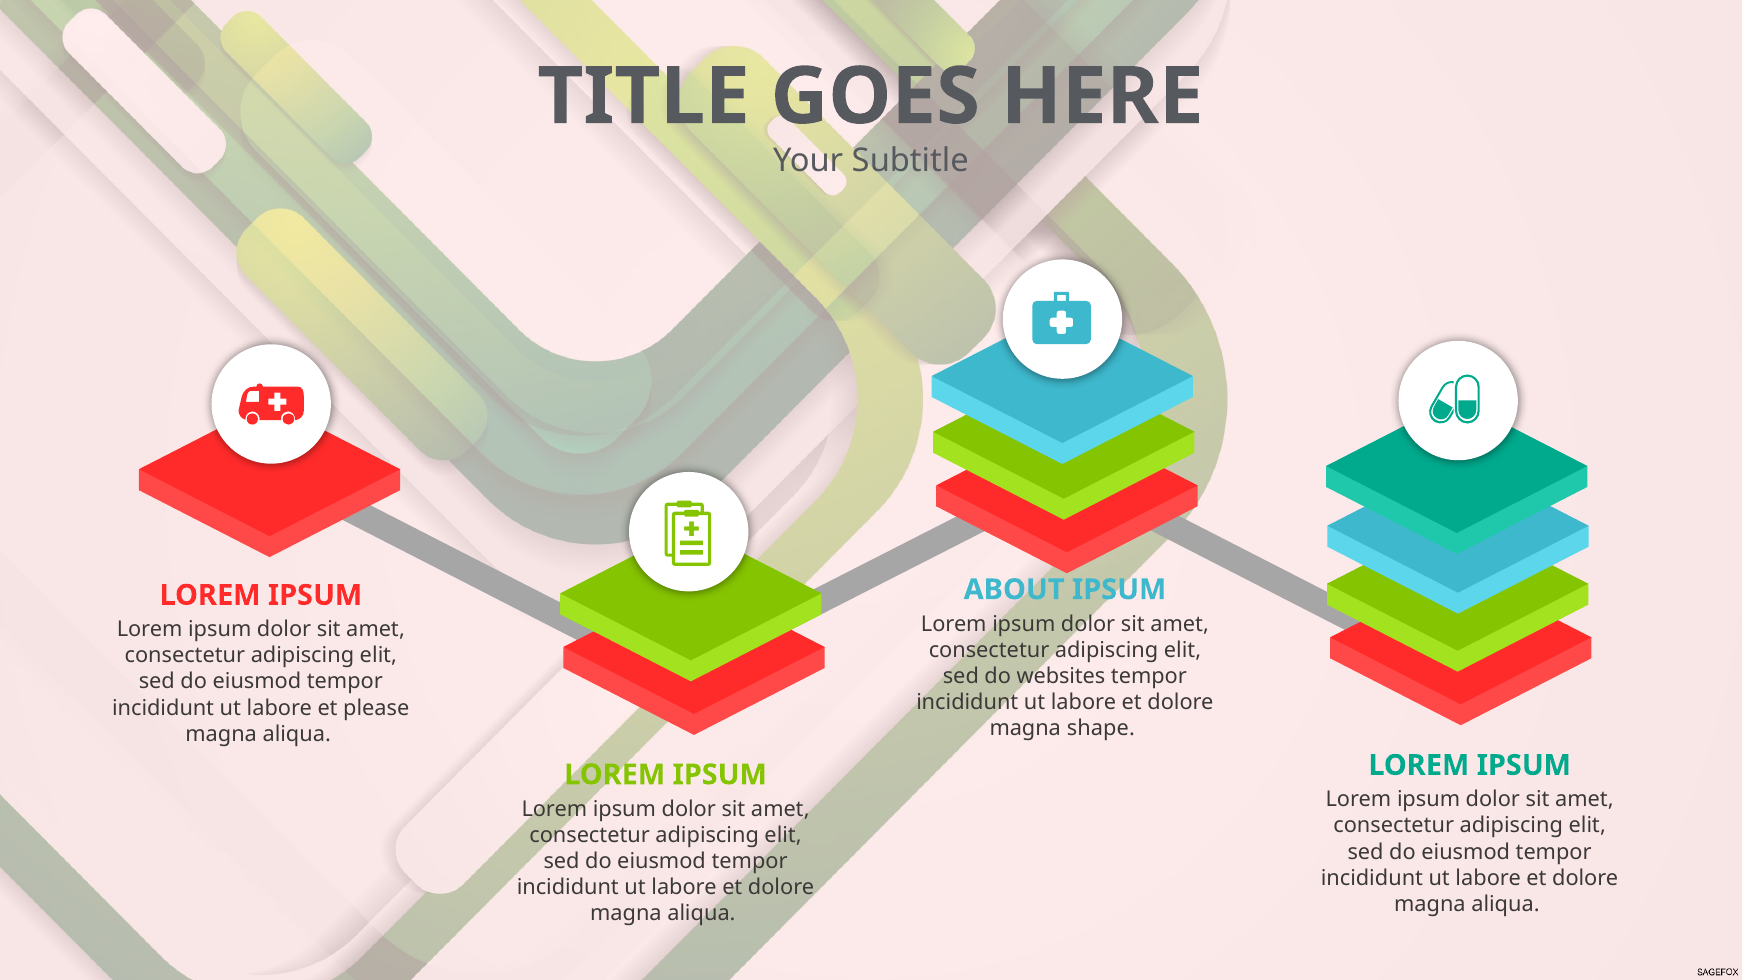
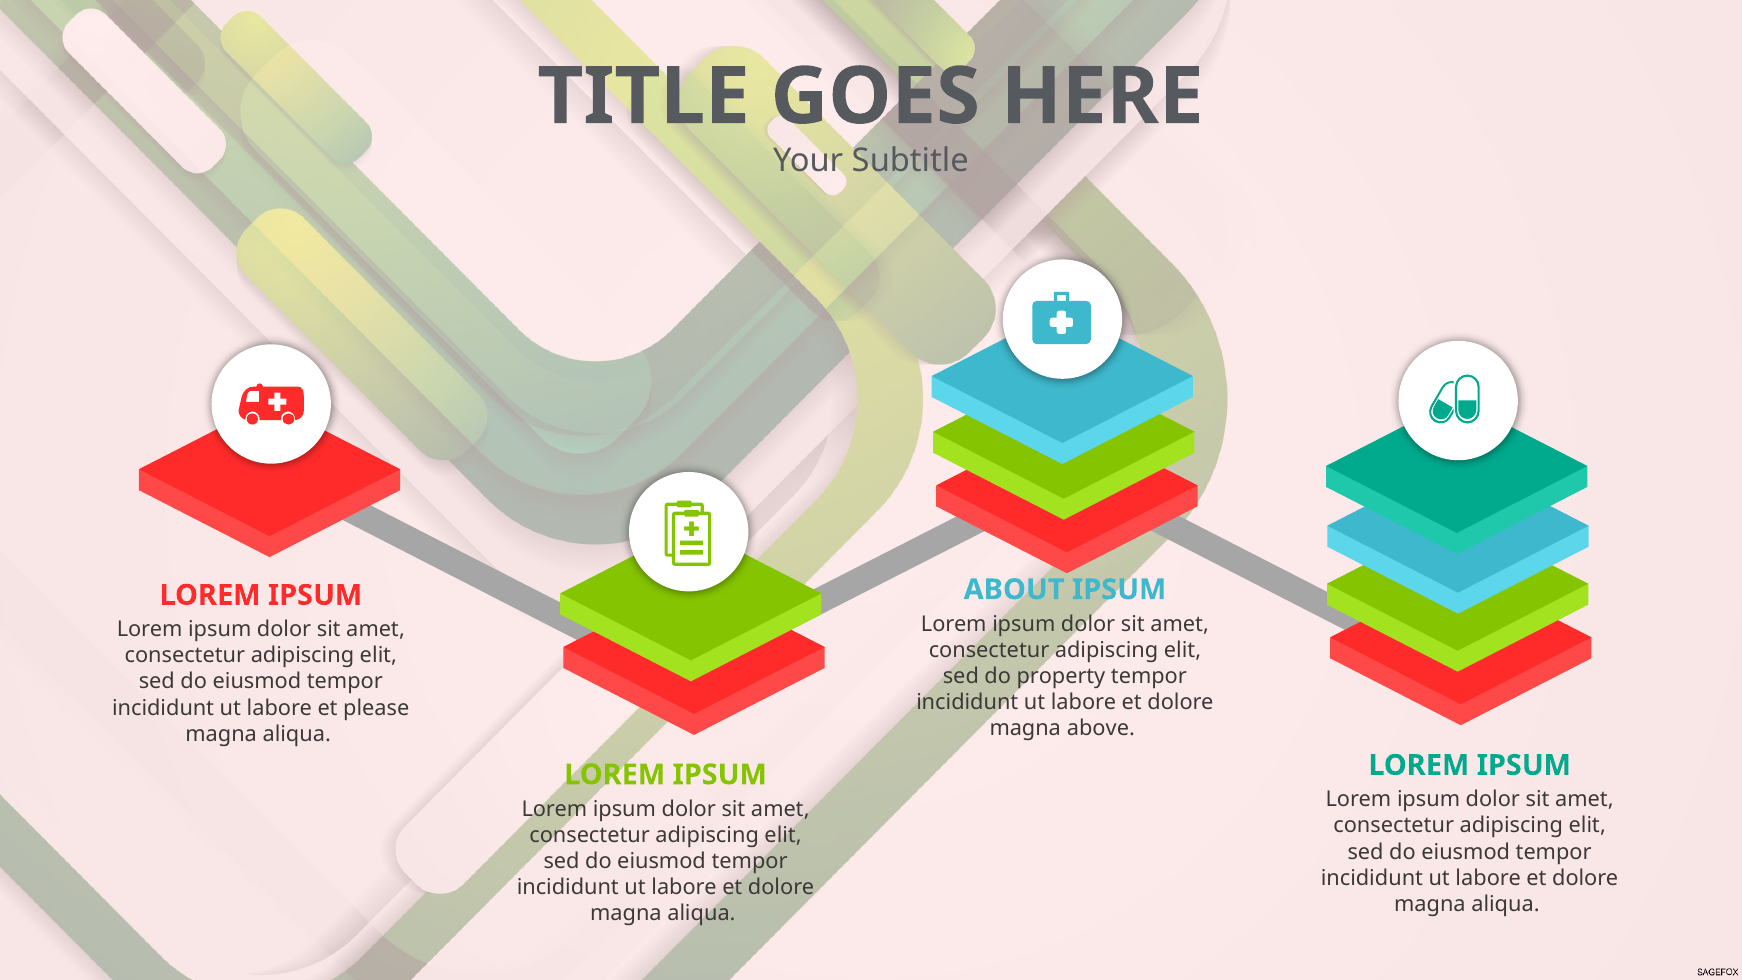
websites: websites -> property
shape: shape -> above
